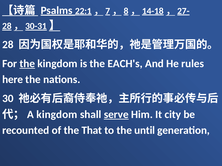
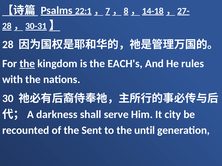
here: here -> with
kingdom at (57, 115): kingdom -> darkness
serve underline: present -> none
That: That -> Sent
